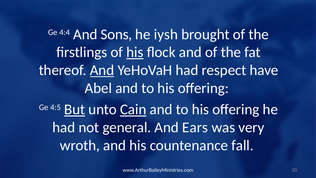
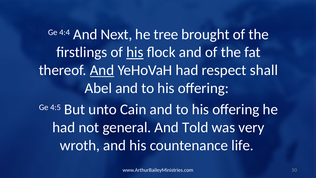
Sons: Sons -> Next
iysh: iysh -> tree
have: have -> shall
But underline: present -> none
Cain underline: present -> none
Ears: Ears -> Told
fall: fall -> life
